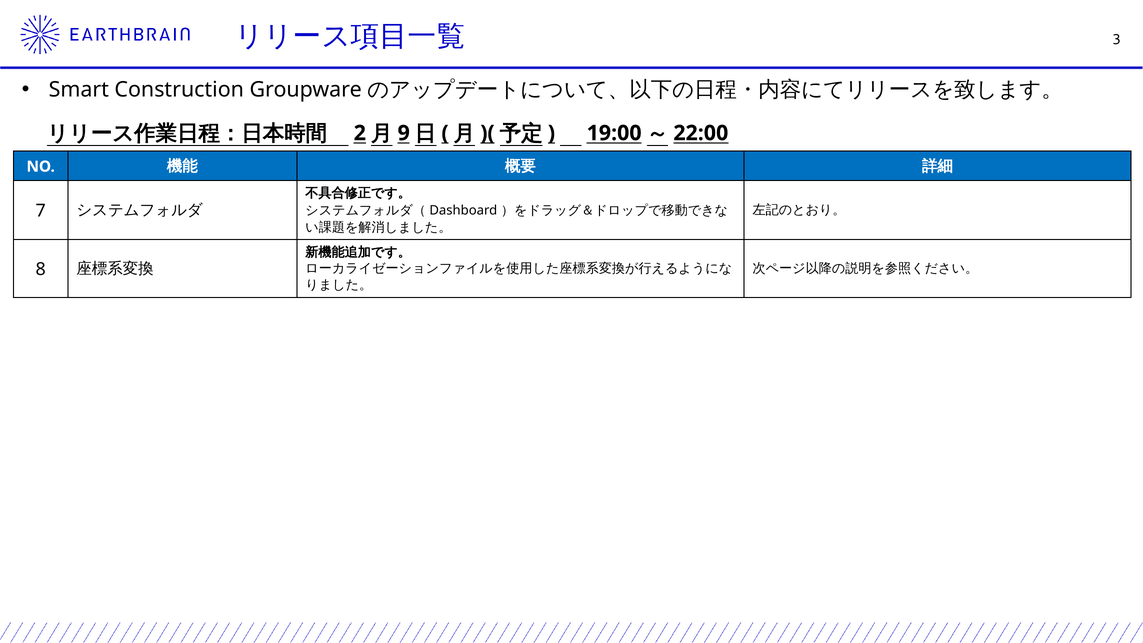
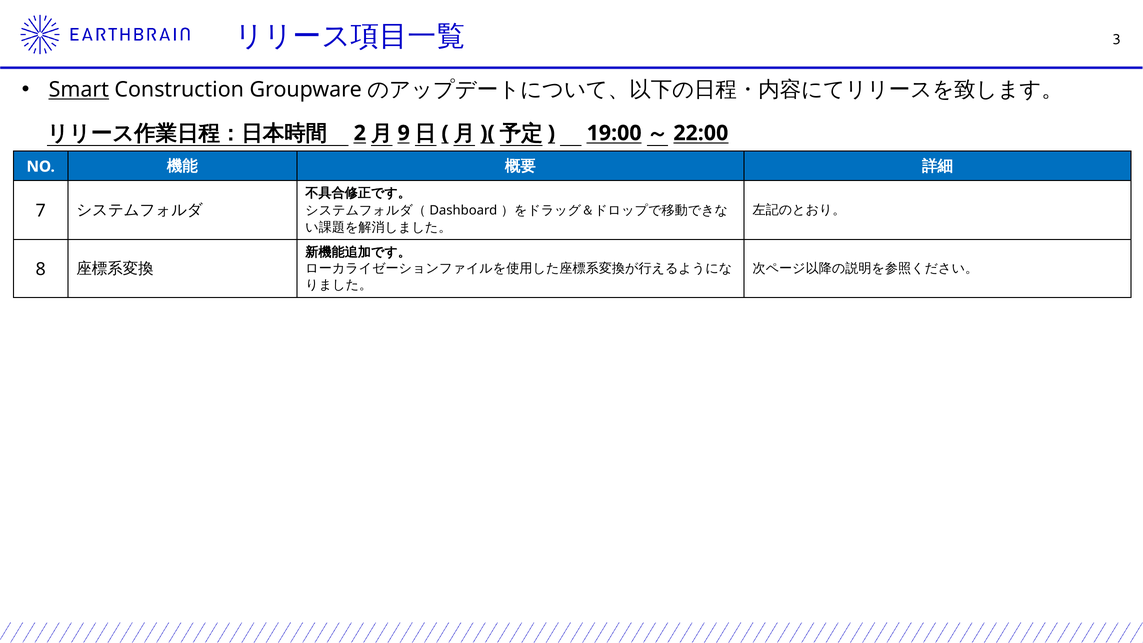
Smart underline: none -> present
